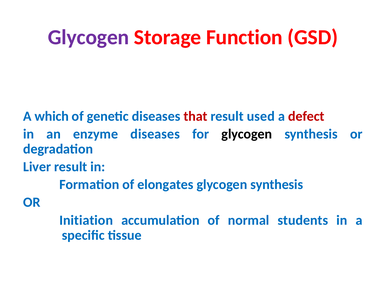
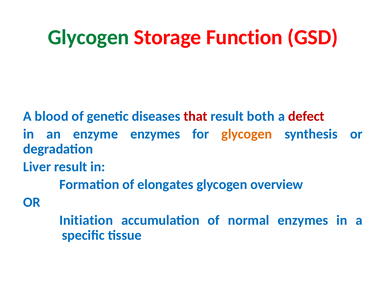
Glycogen at (89, 37) colour: purple -> green
which: which -> blood
used: used -> both
enzyme diseases: diseases -> enzymes
glycogen at (247, 134) colour: black -> orange
synthesis at (277, 184): synthesis -> overview
normal students: students -> enzymes
